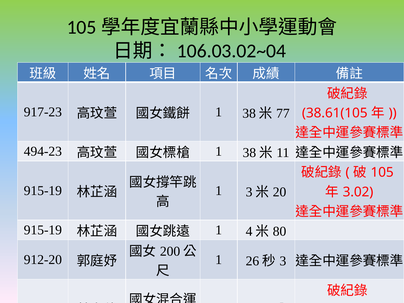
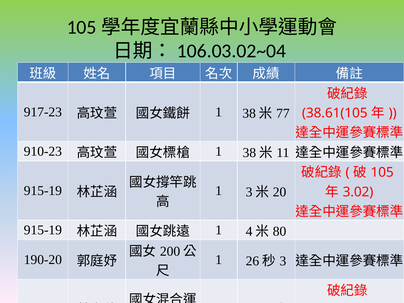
494-23: 494-23 -> 910-23
912-20: 912-20 -> 190-20
